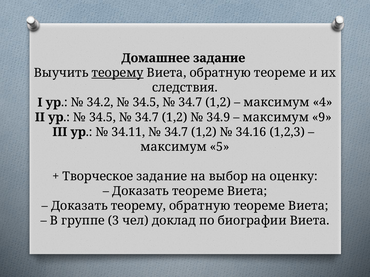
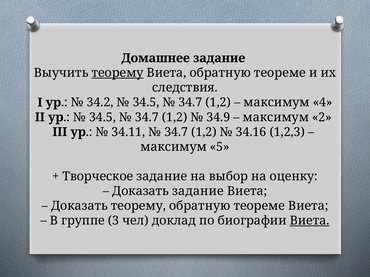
9: 9 -> 2
Доказать теореме: теореме -> задание
Виета at (310, 221) underline: none -> present
